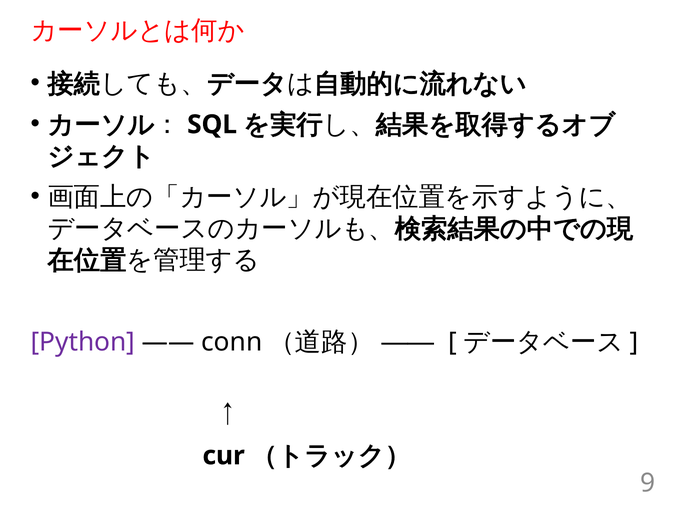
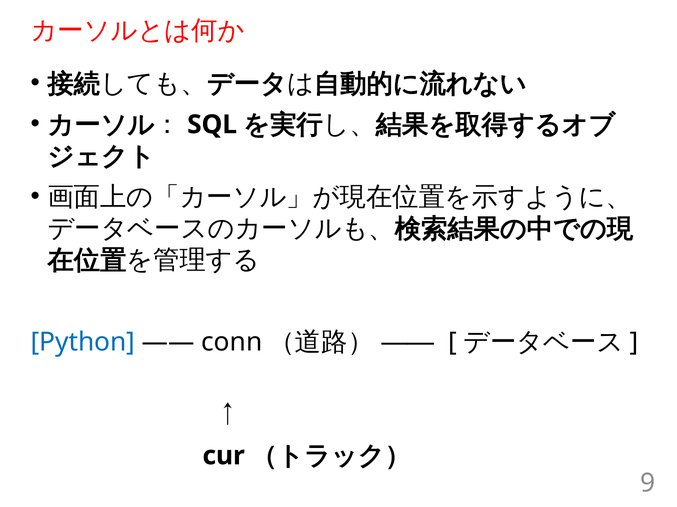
Python colour: purple -> blue
